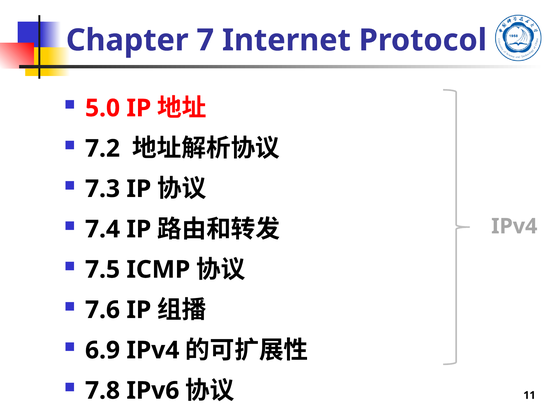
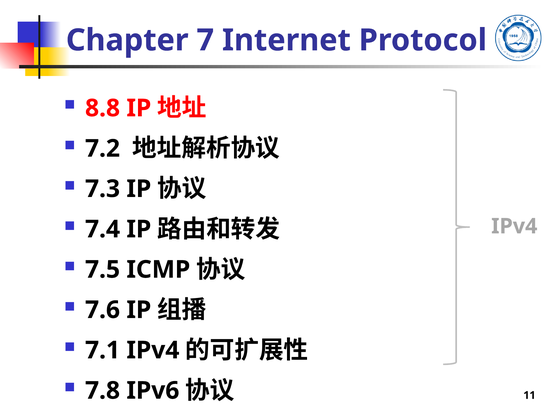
5.0: 5.0 -> 8.8
6.9: 6.9 -> 7.1
